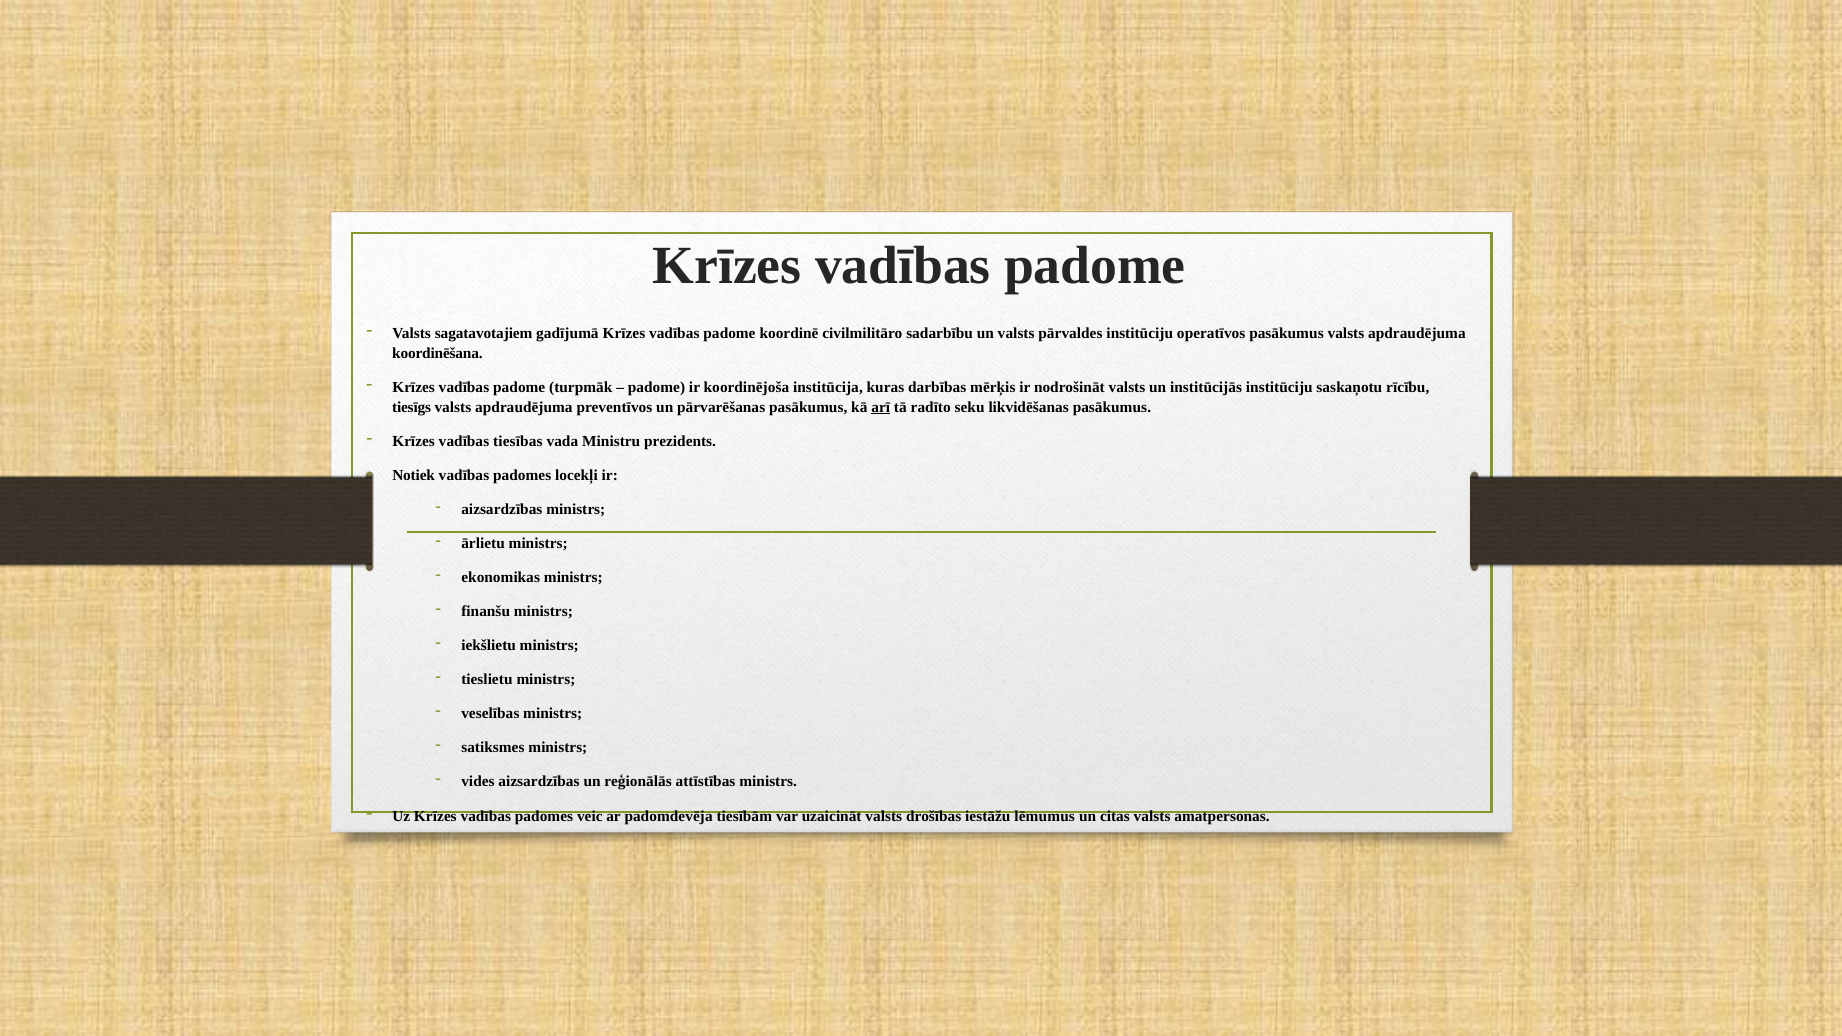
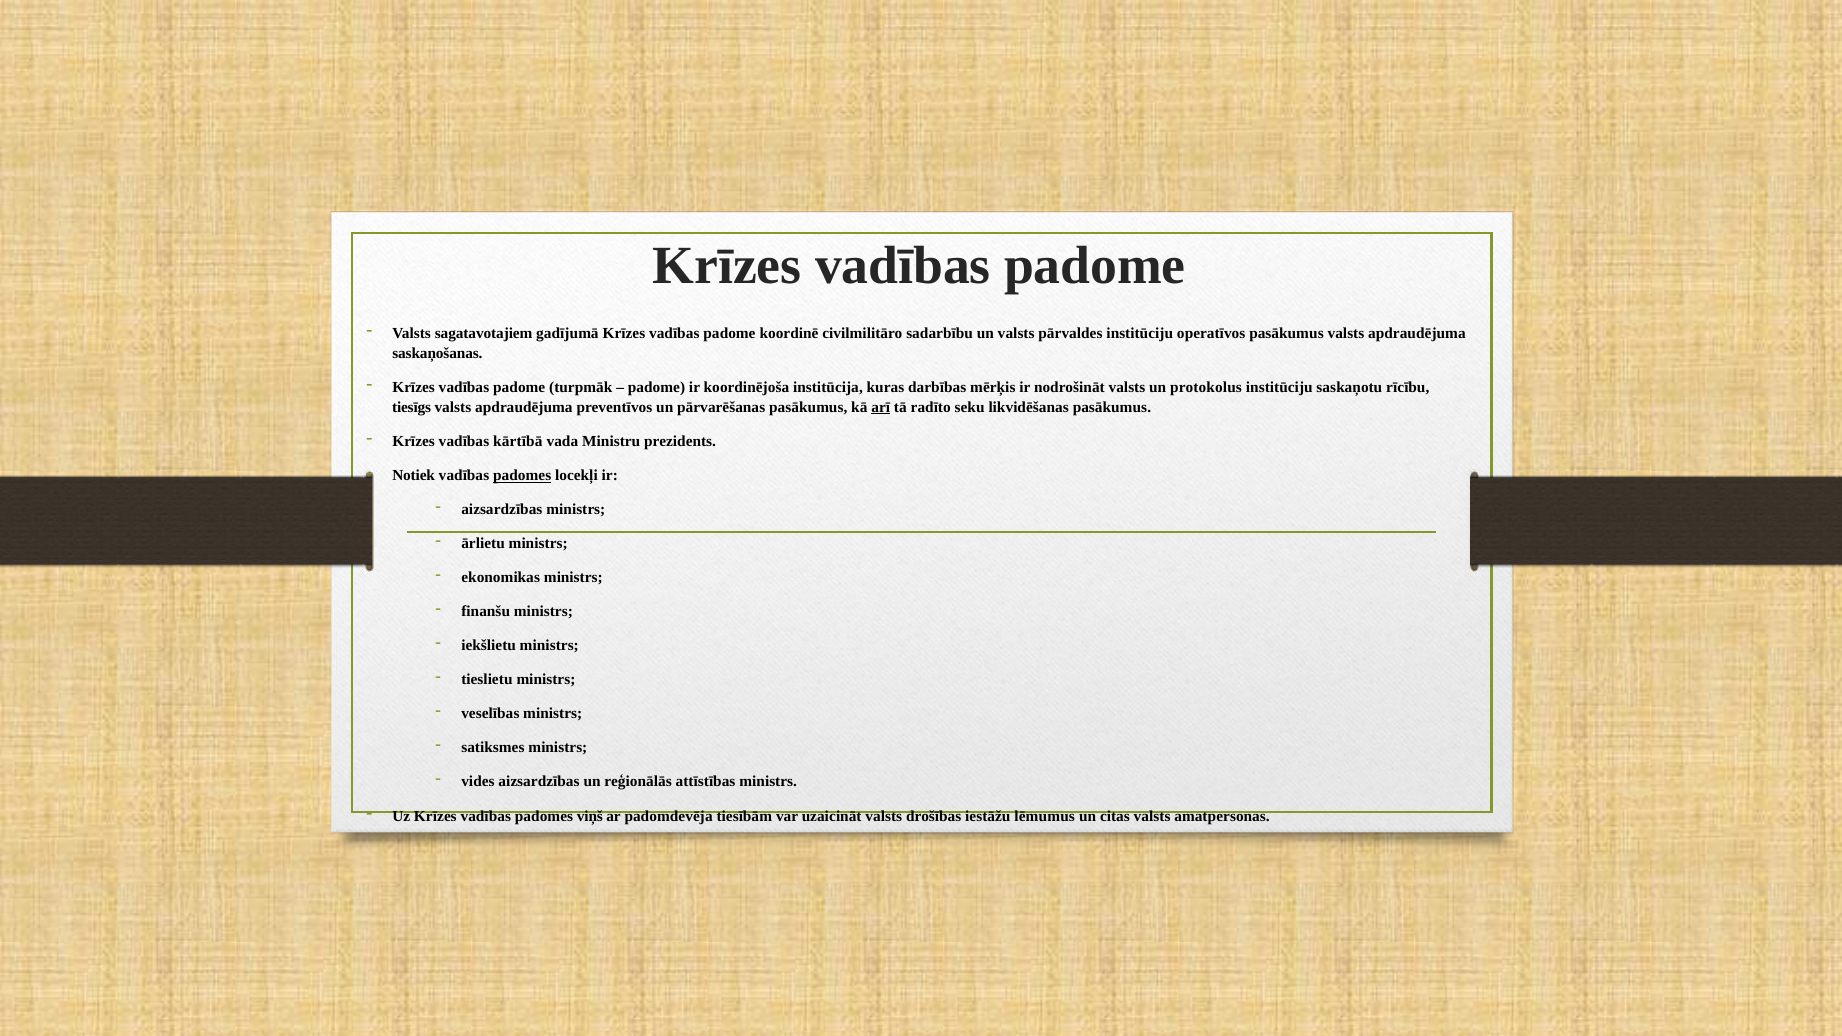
koordinēšana: koordinēšana -> saskaņošanas
institūcijās: institūcijās -> protokolus
tiesības: tiesības -> kārtībā
padomes at (522, 476) underline: none -> present
veic: veic -> viņš
